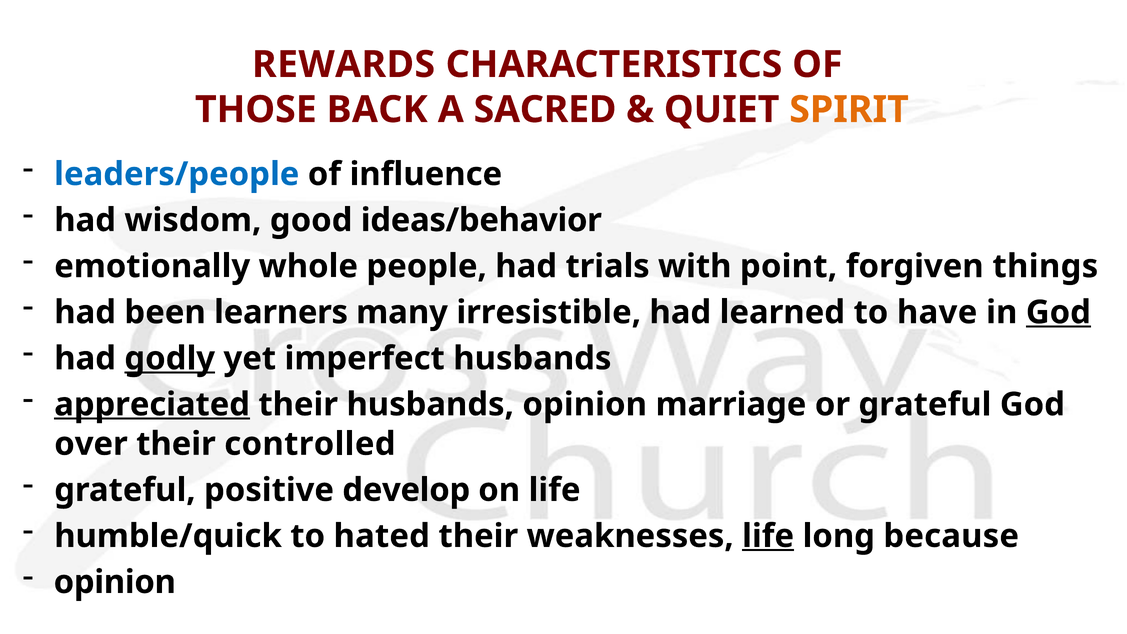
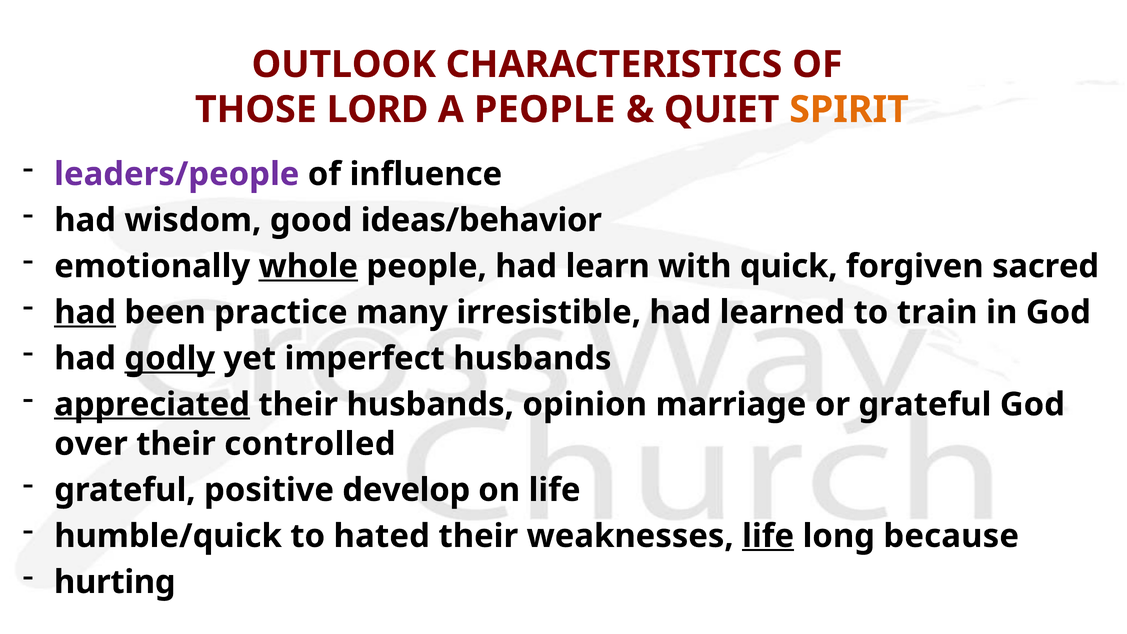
REWARDS: REWARDS -> OUTLOOK
BACK: BACK -> LORD
A SACRED: SACRED -> PEOPLE
leaders/people colour: blue -> purple
whole underline: none -> present
trials: trials -> learn
point: point -> quick
things: things -> sacred
had at (85, 312) underline: none -> present
learners: learners -> practice
have: have -> train
God at (1058, 312) underline: present -> none
opinion at (115, 582): opinion -> hurting
